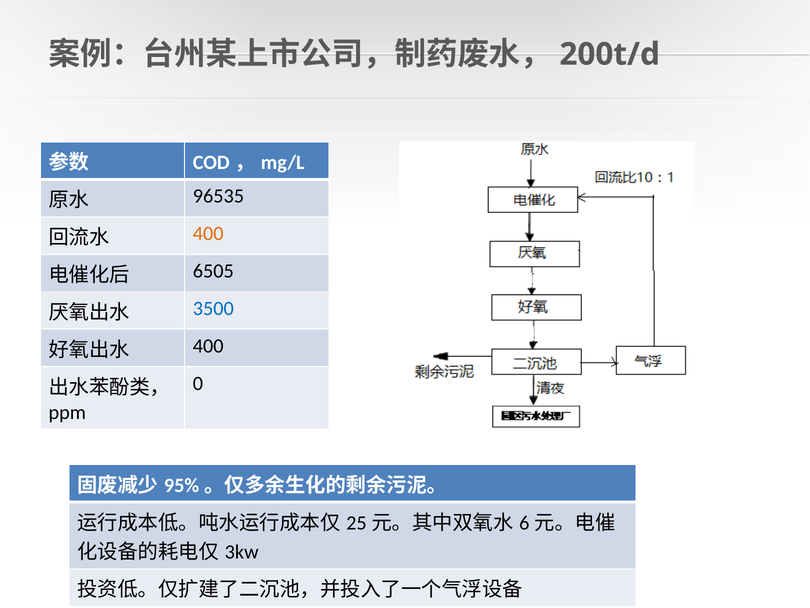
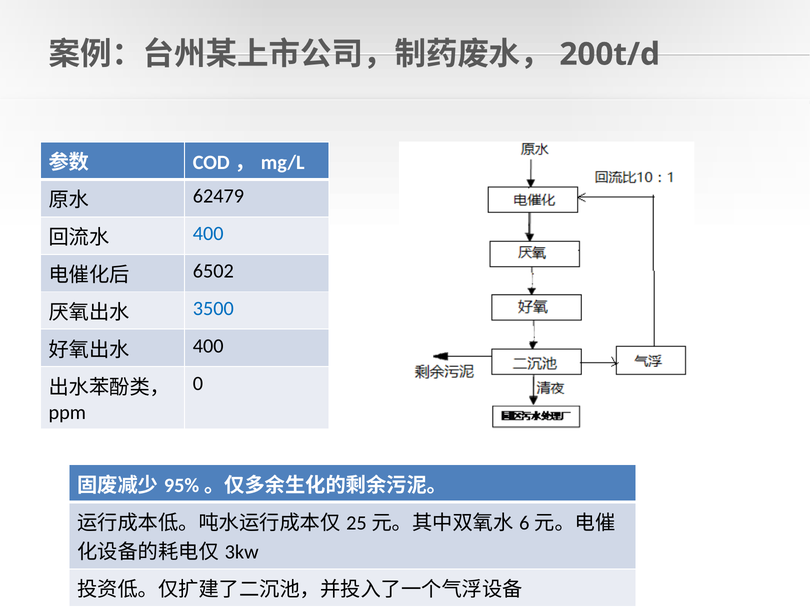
96535: 96535 -> 62479
400 at (208, 233) colour: orange -> blue
6505: 6505 -> 6502
